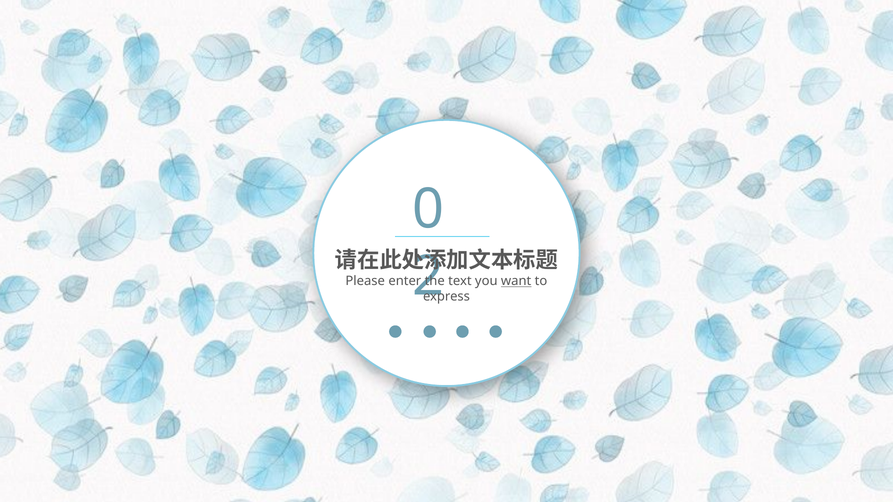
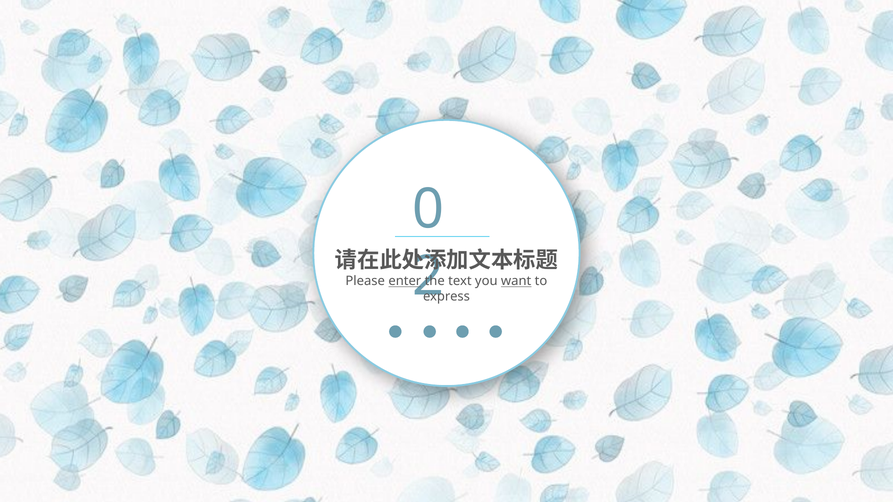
enter underline: none -> present
